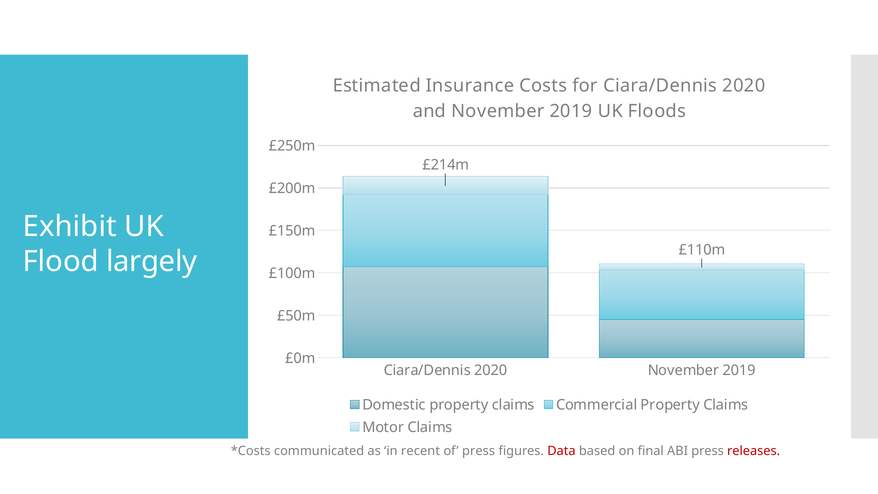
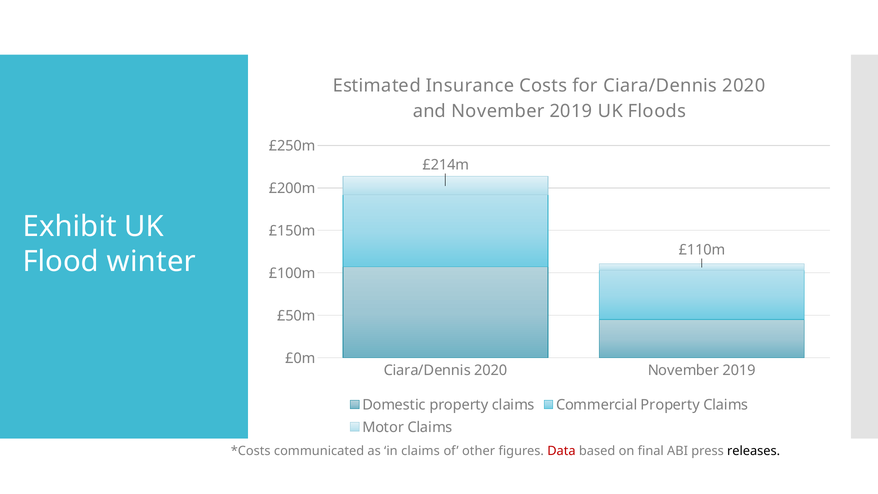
largely: largely -> winter
in recent: recent -> claims
of press: press -> other
releases colour: red -> black
